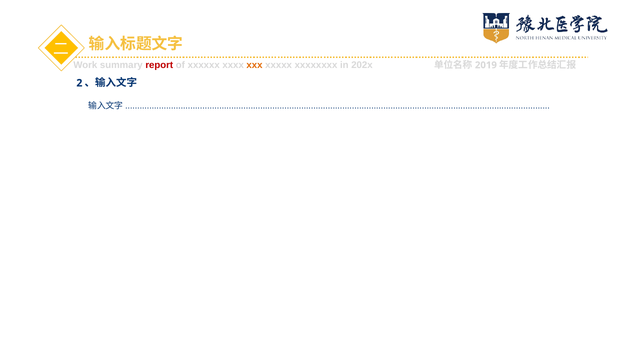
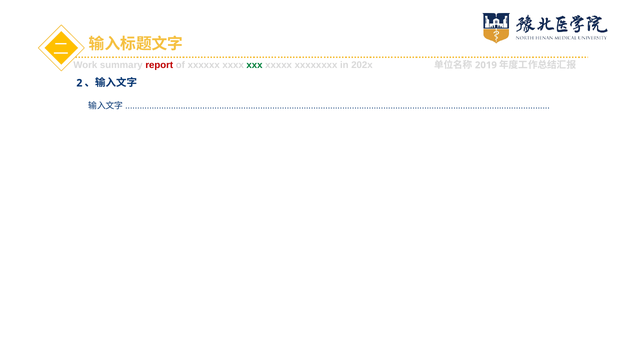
xxx colour: orange -> green
